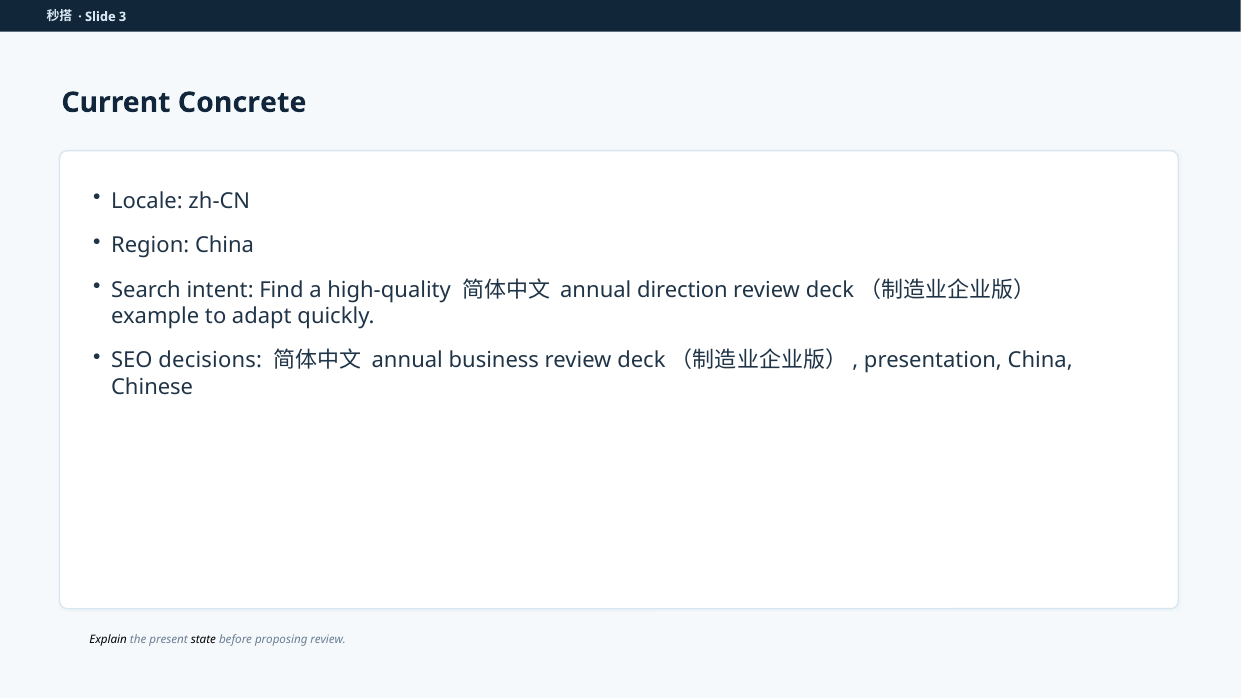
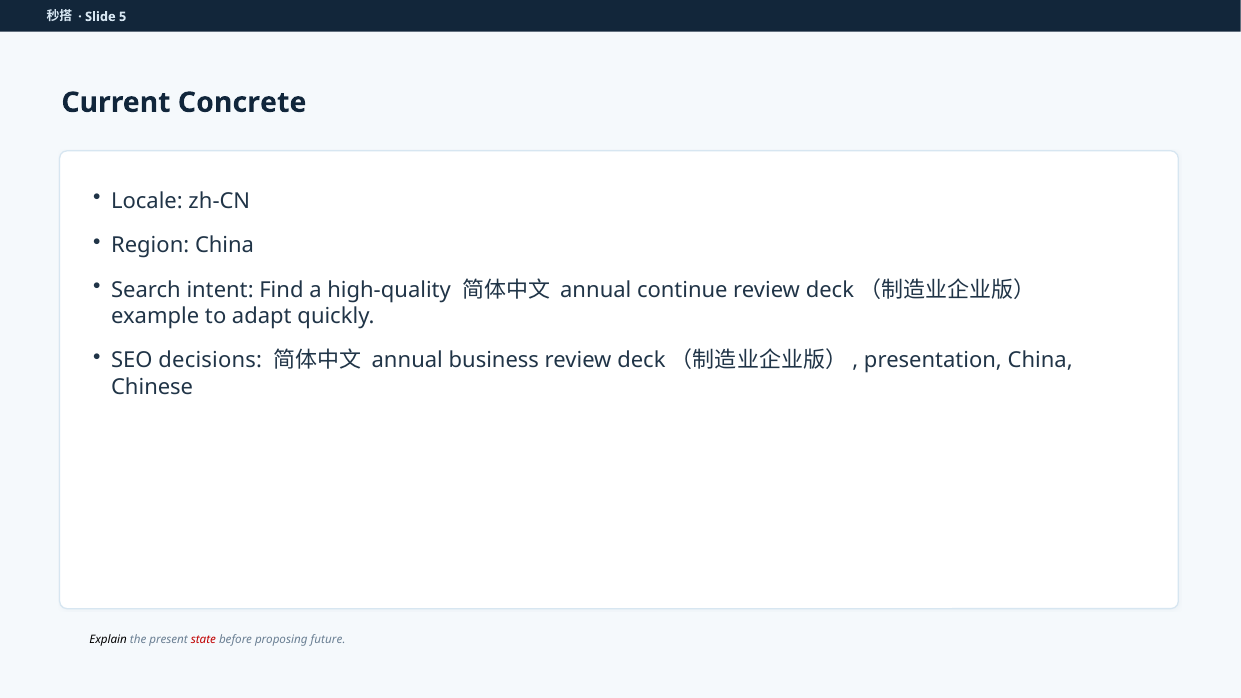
3: 3 -> 5
direction: direction -> continue
state colour: black -> red
proposing review: review -> future
